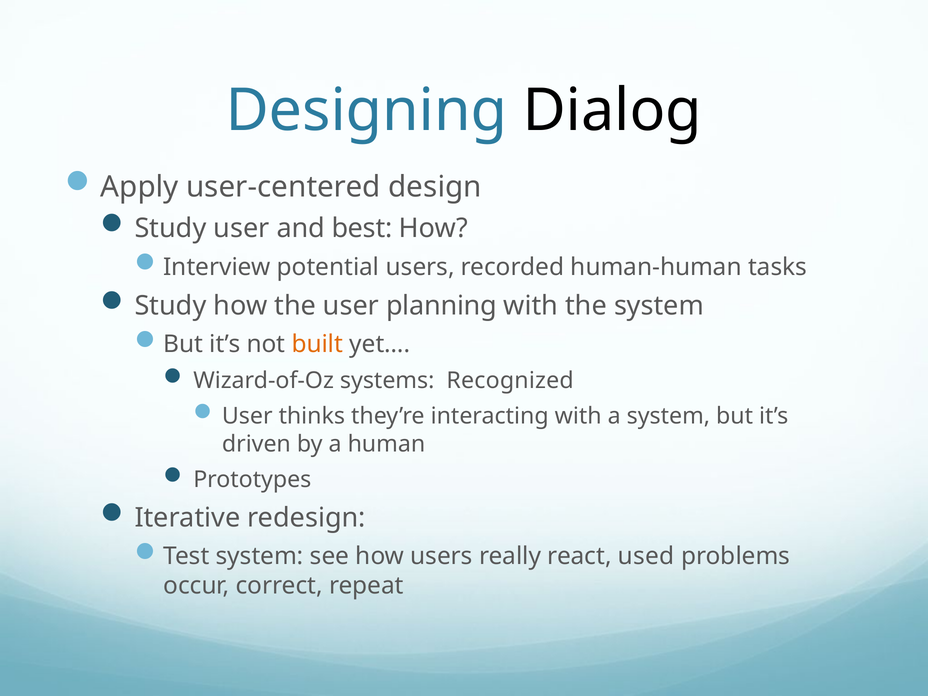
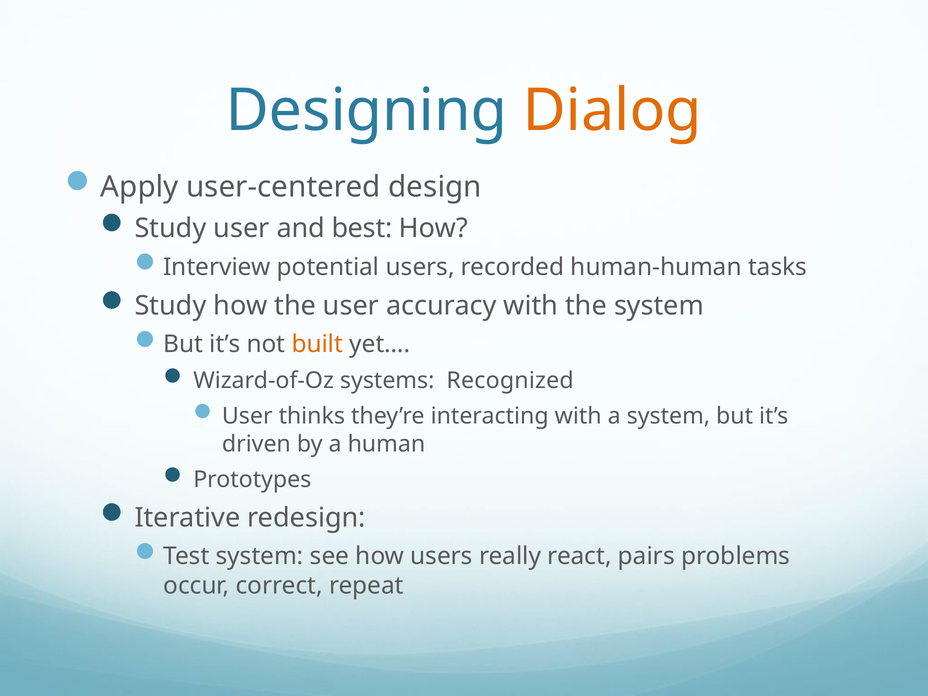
Dialog colour: black -> orange
planning: planning -> accuracy
used: used -> pairs
